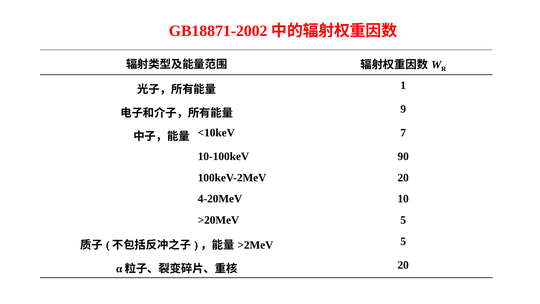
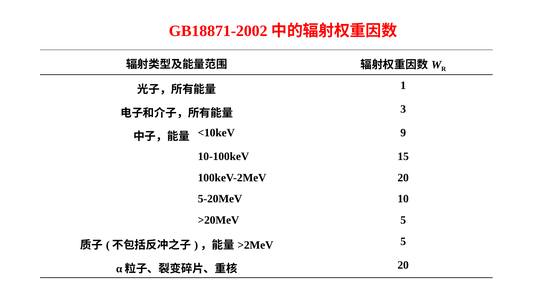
9: 9 -> 3
7: 7 -> 9
90: 90 -> 15
4-20MeV: 4-20MeV -> 5-20MeV
